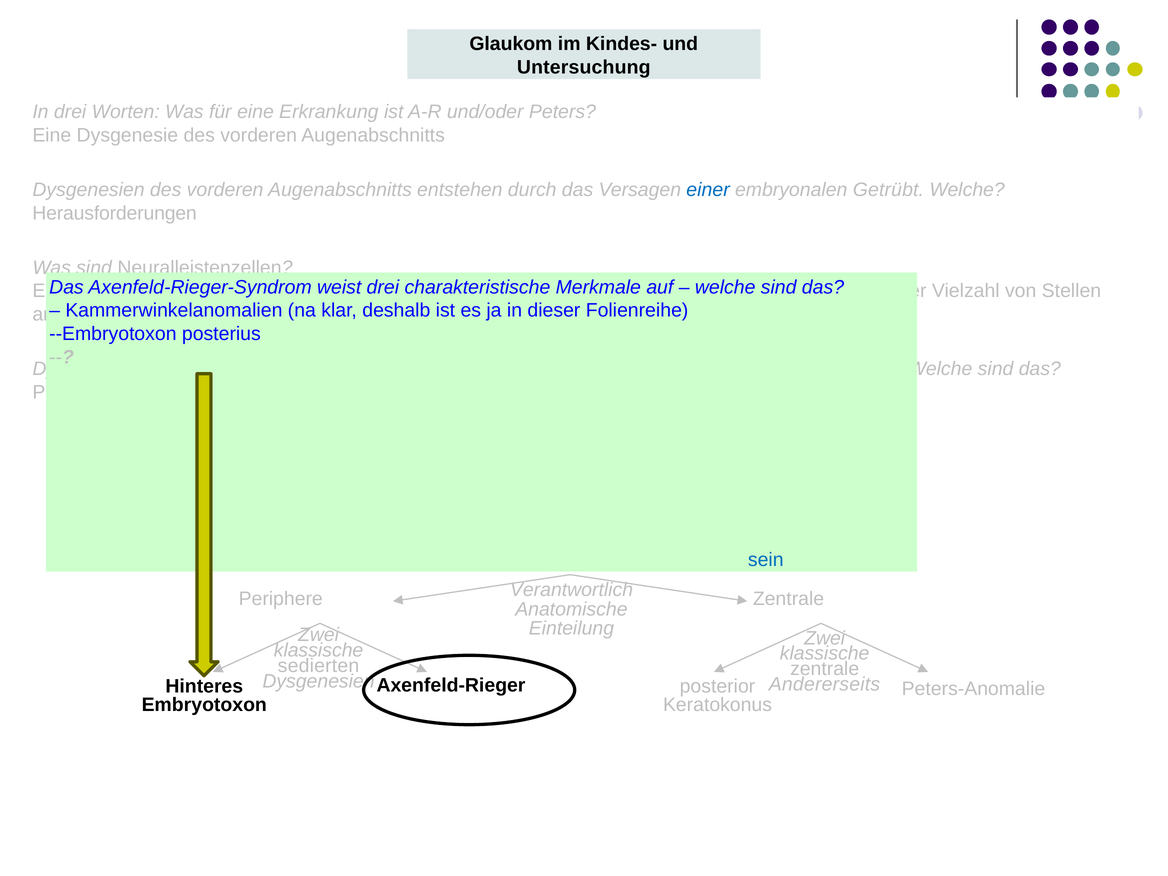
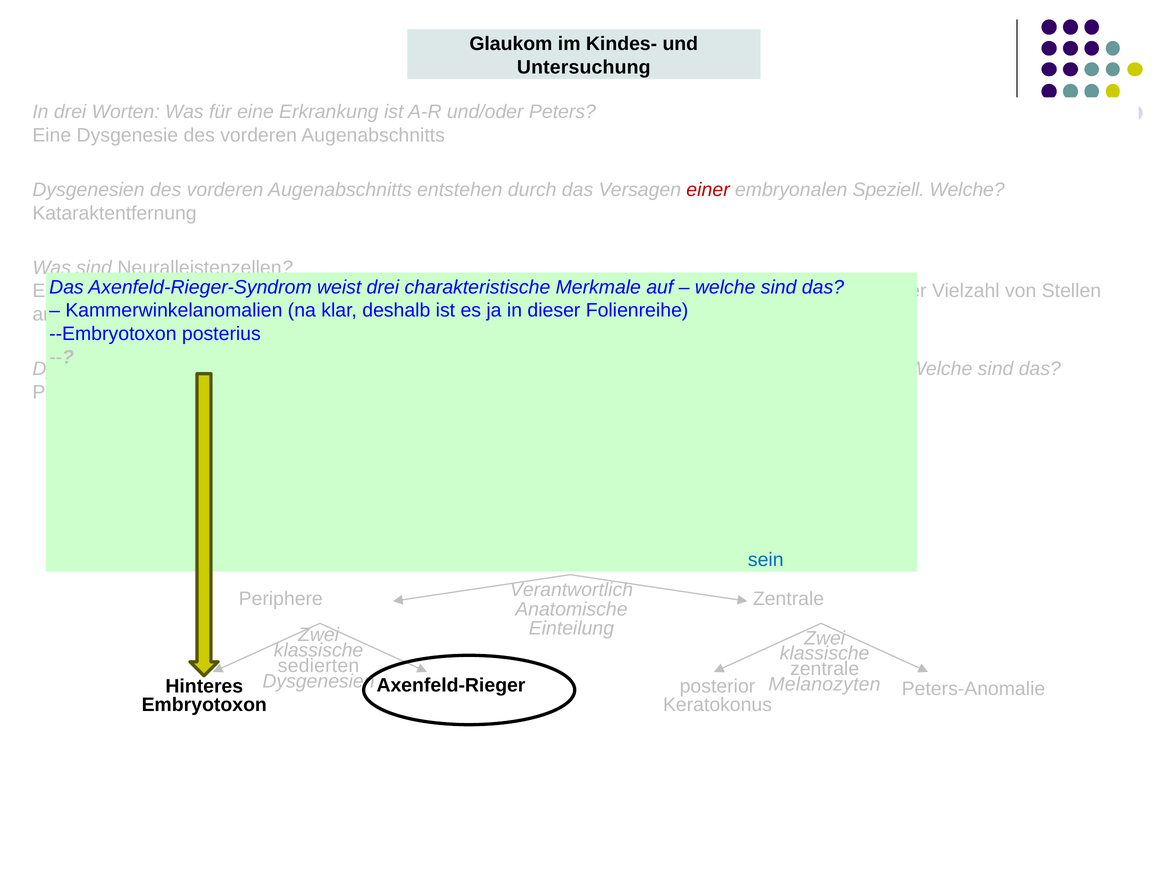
einer at (708, 190) colour: blue -> red
Getrübt: Getrübt -> Speziell
Herausforderungen: Herausforderungen -> Kataraktentfernung
Andererseits: Andererseits -> Melanozyten
